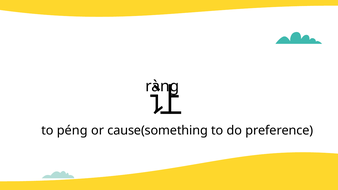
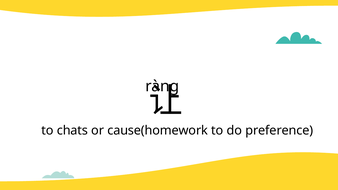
péng: péng -> chats
cause(something: cause(something -> cause(homework
